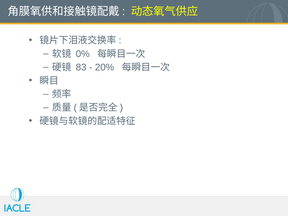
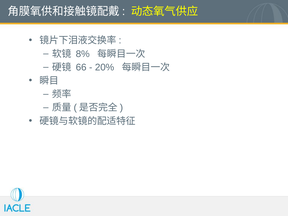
0%: 0% -> 8%
83: 83 -> 66
